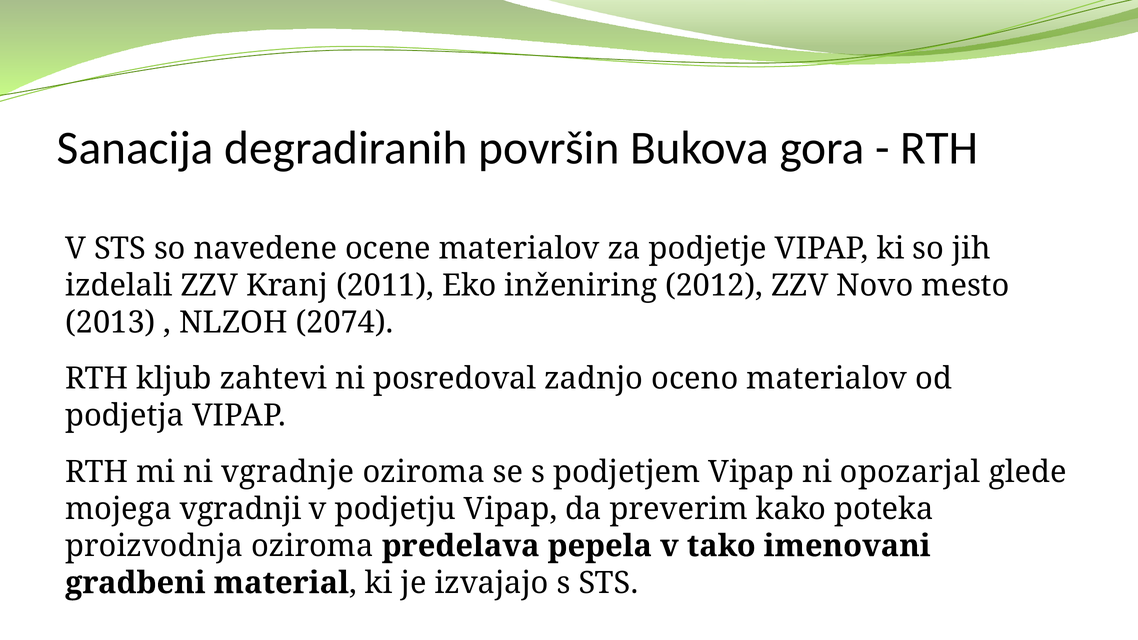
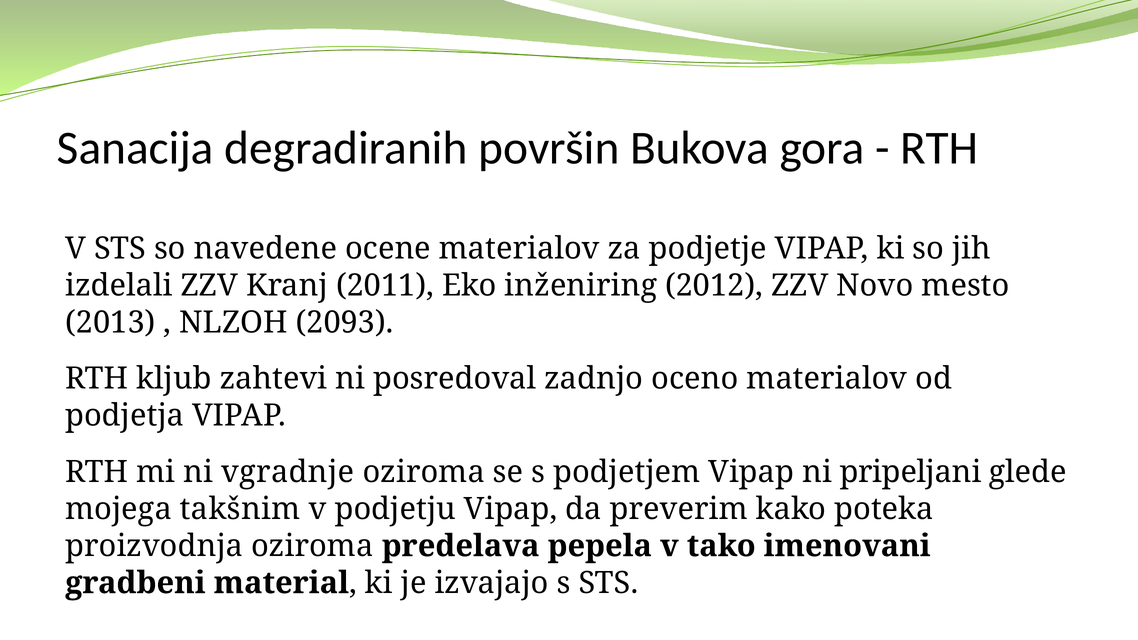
2074: 2074 -> 2093
opozarjal: opozarjal -> pripeljani
vgradnji: vgradnji -> takšnim
